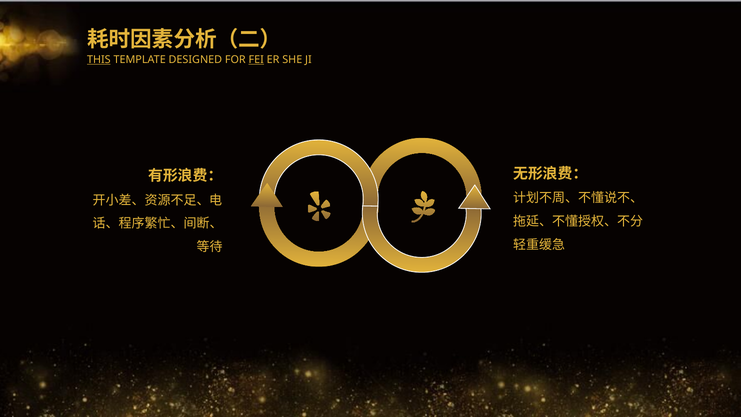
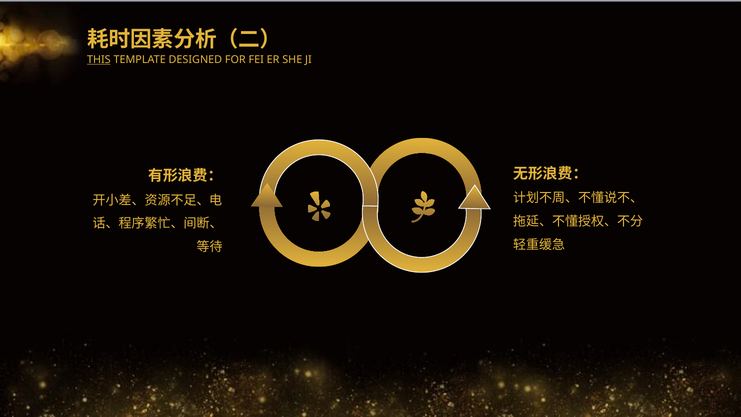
FEI underline: present -> none
